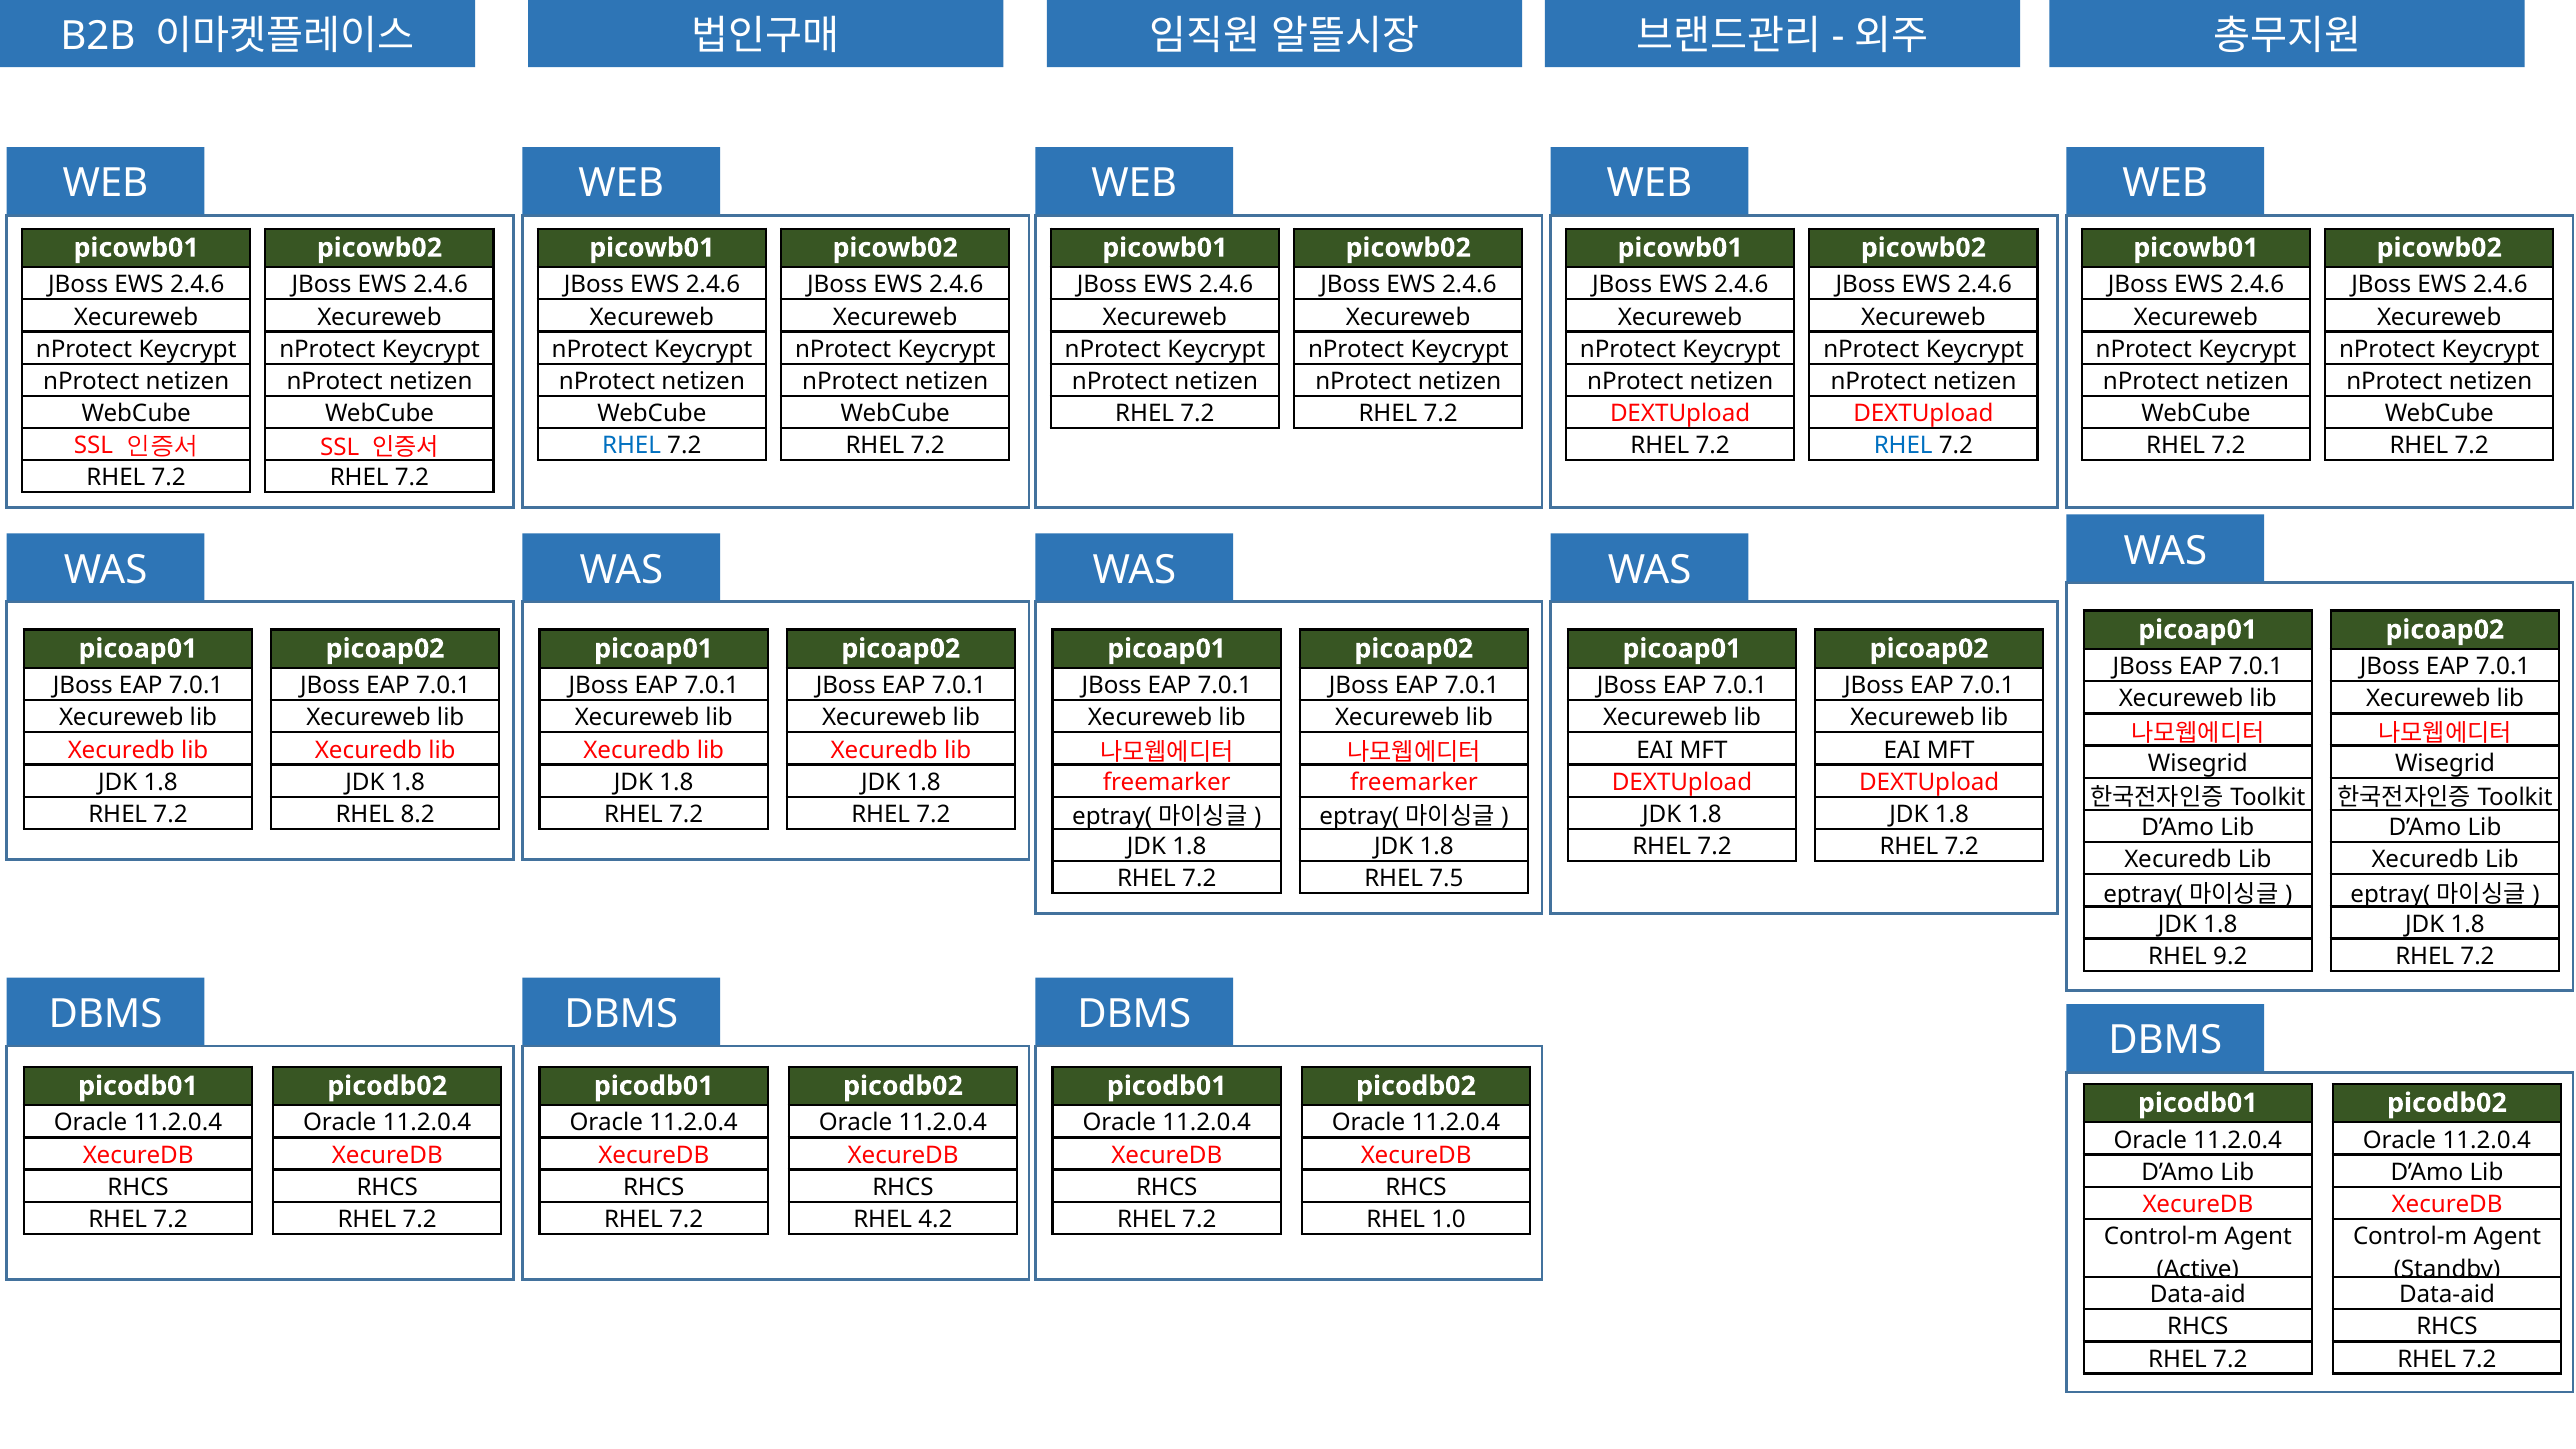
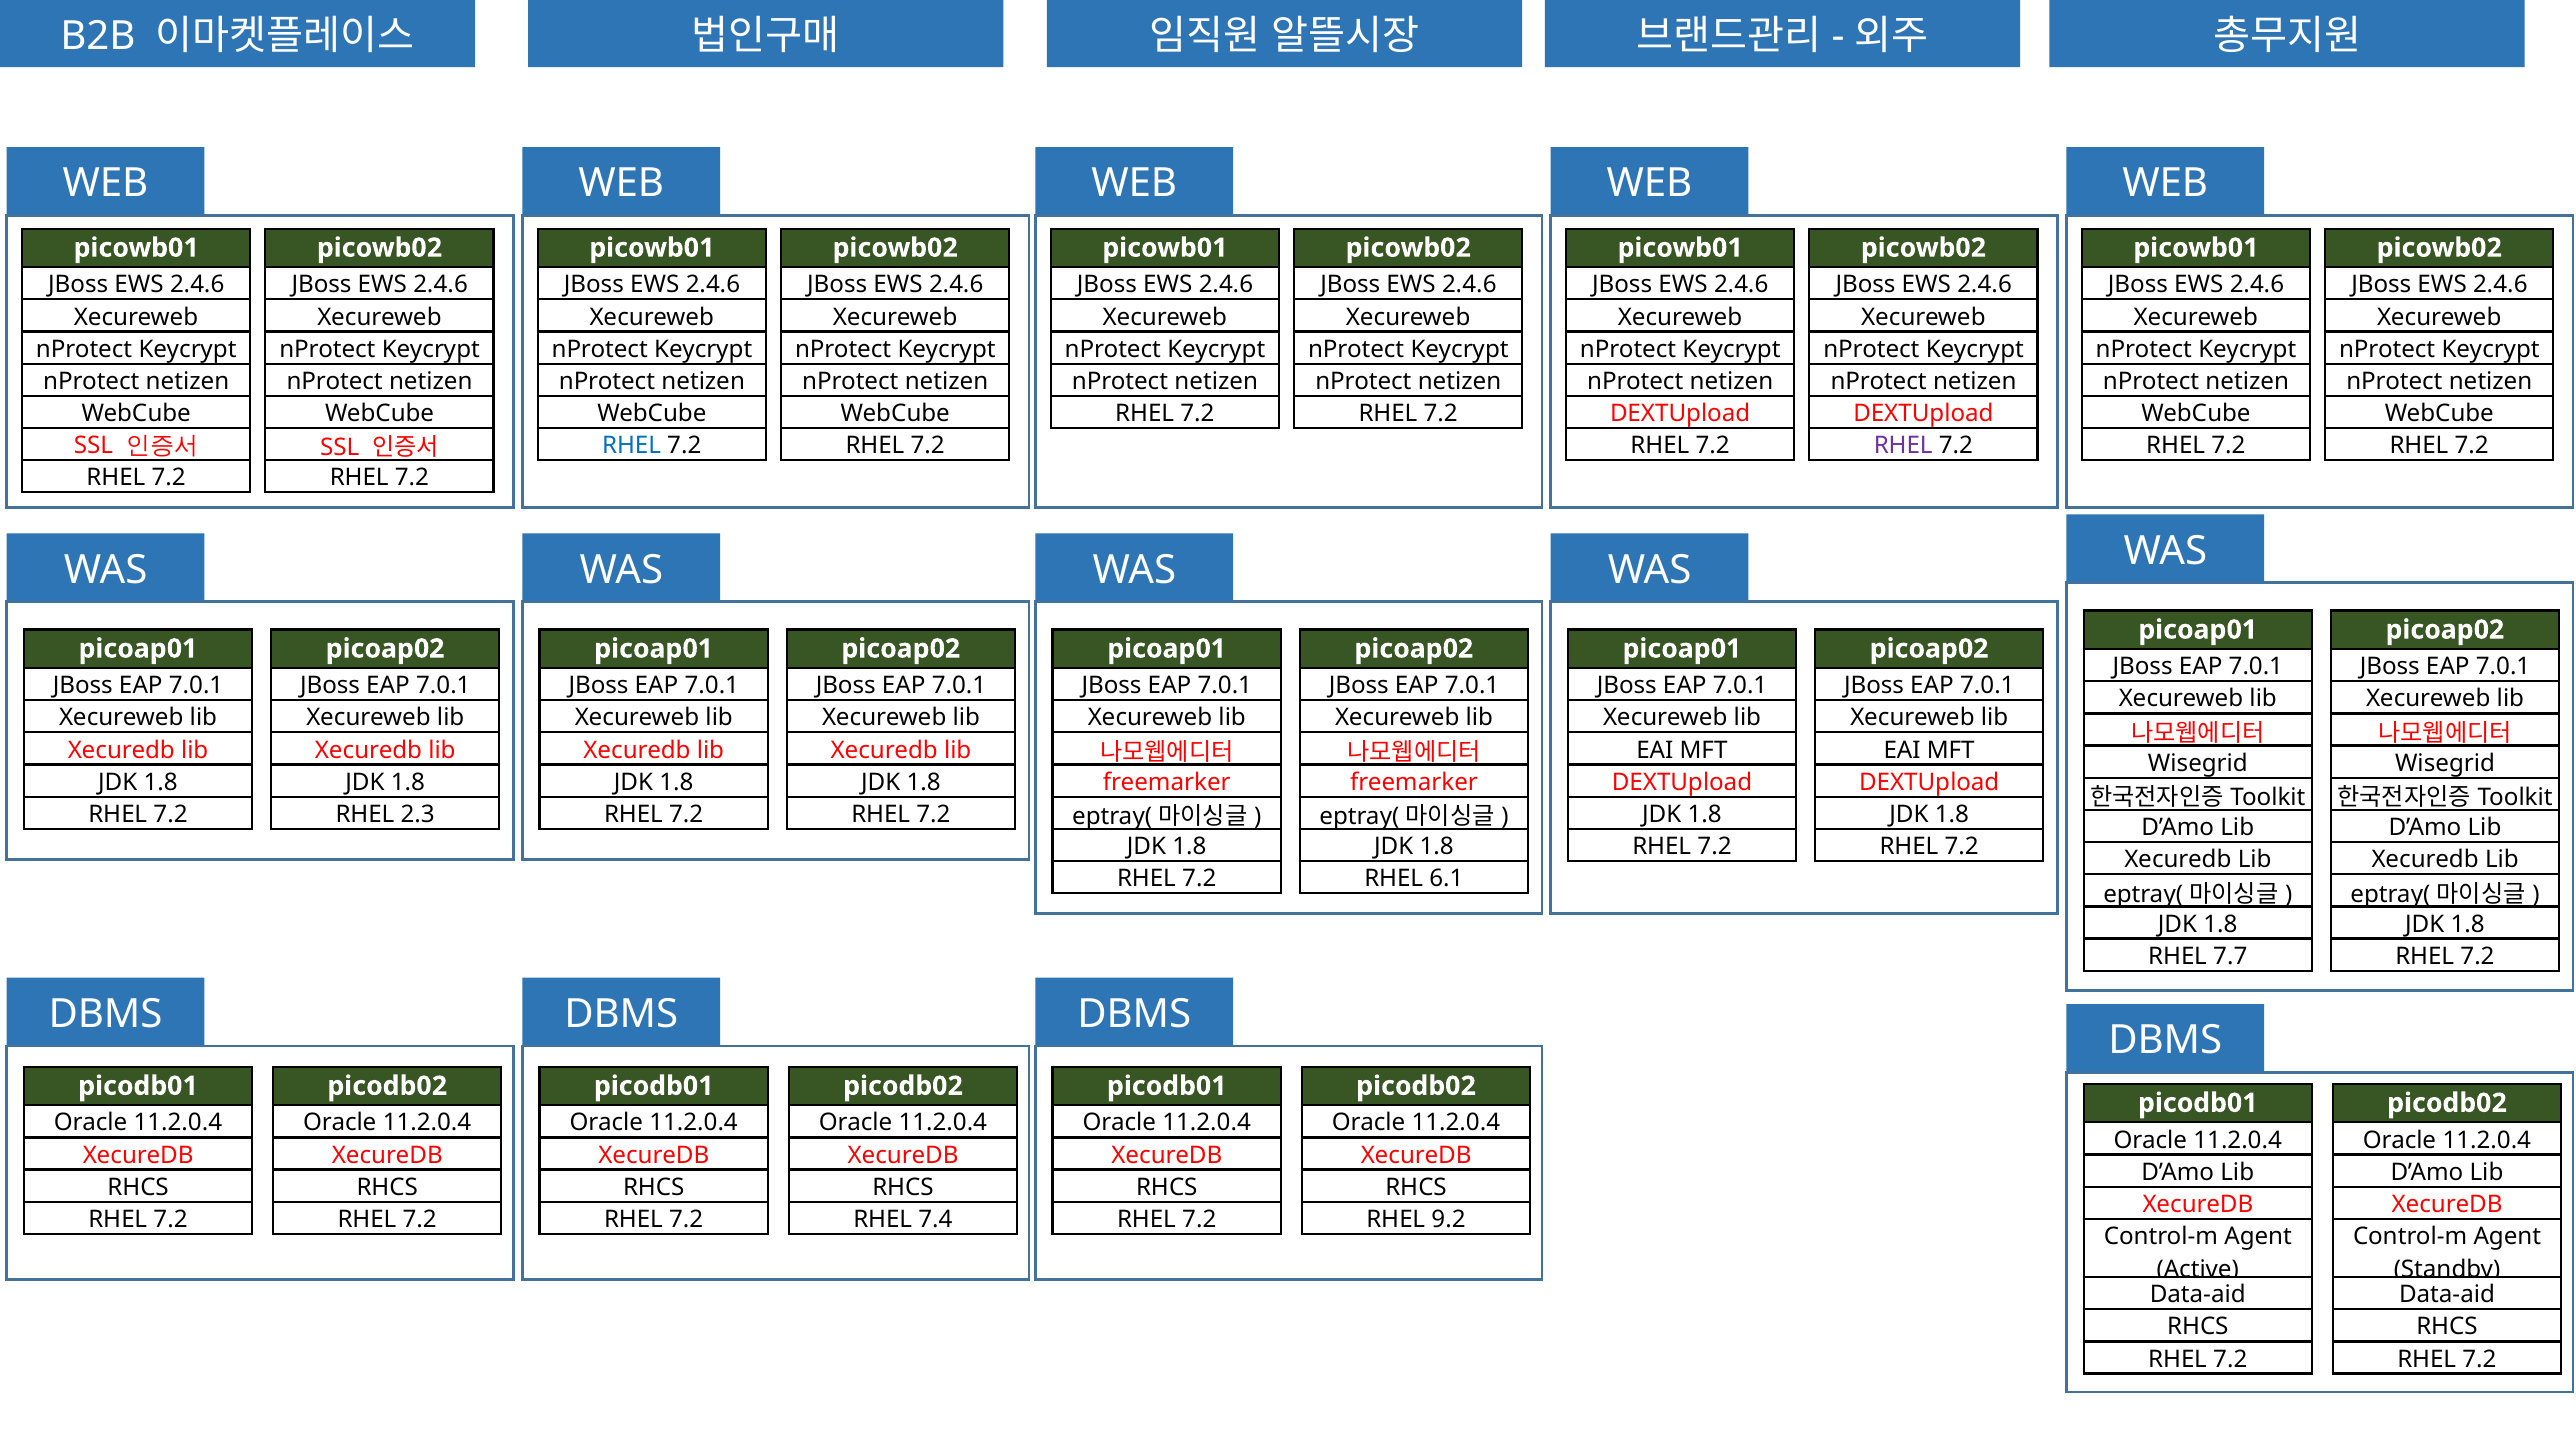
RHEL at (1903, 446) colour: blue -> purple
8.2: 8.2 -> 2.3
7.5: 7.5 -> 6.1
9.2: 9.2 -> 7.7
4.2: 4.2 -> 7.4
1.0: 1.0 -> 9.2
